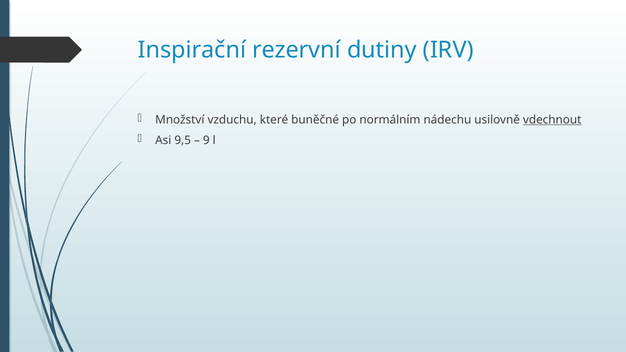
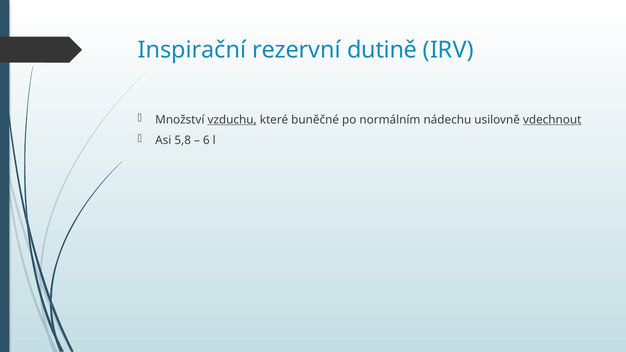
dutiny: dutiny -> dutině
vzduchu underline: none -> present
9,5: 9,5 -> 5,8
9: 9 -> 6
